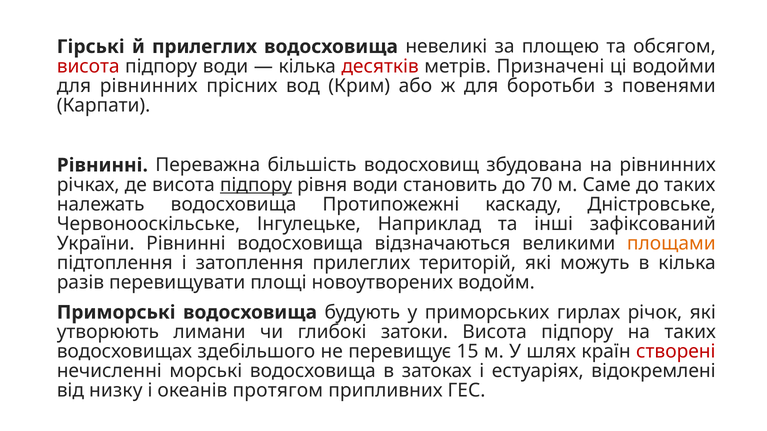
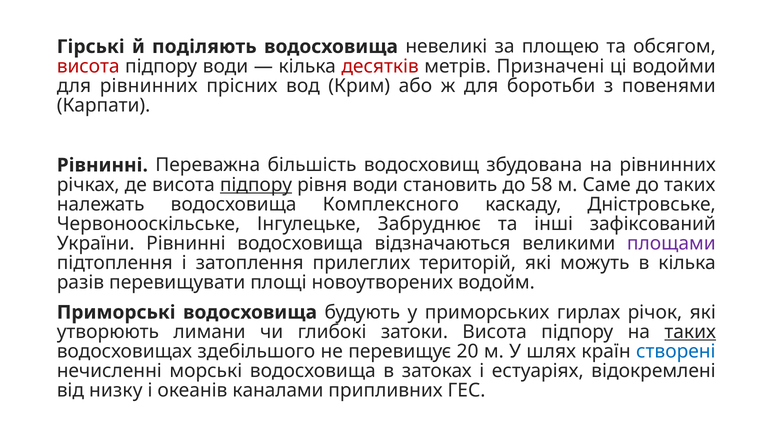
й прилеглих: прилеглих -> поділяють
70: 70 -> 58
Протипожежні: Протипожежні -> Комплексного
Наприклад: Наприклад -> Забруднює
площами colour: orange -> purple
таких at (690, 332) underline: none -> present
15: 15 -> 20
створені colour: red -> blue
протягом: протягом -> каналами
